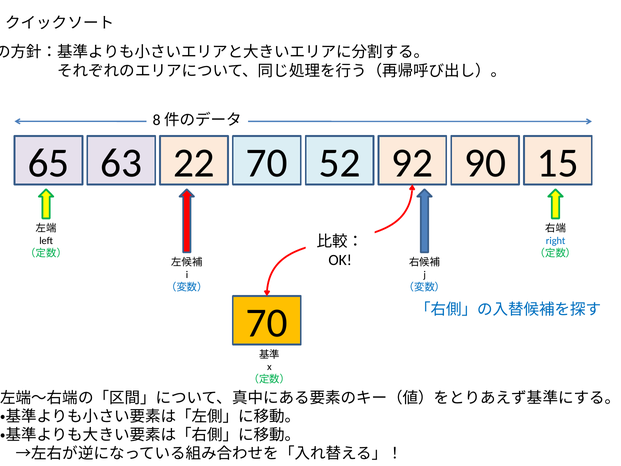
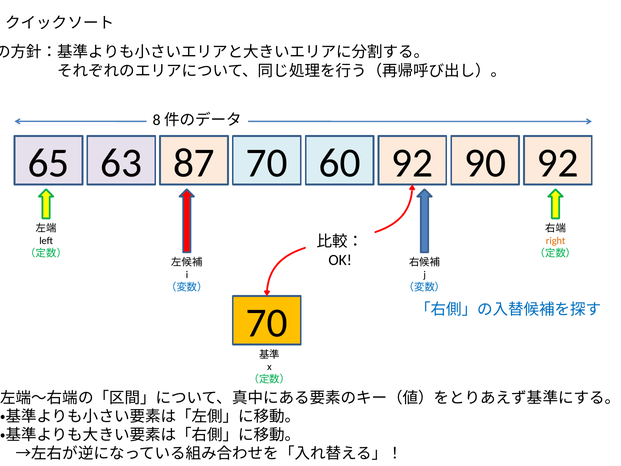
22: 22 -> 87
52: 52 -> 60
92 15: 15 -> 92
right colour: blue -> orange
